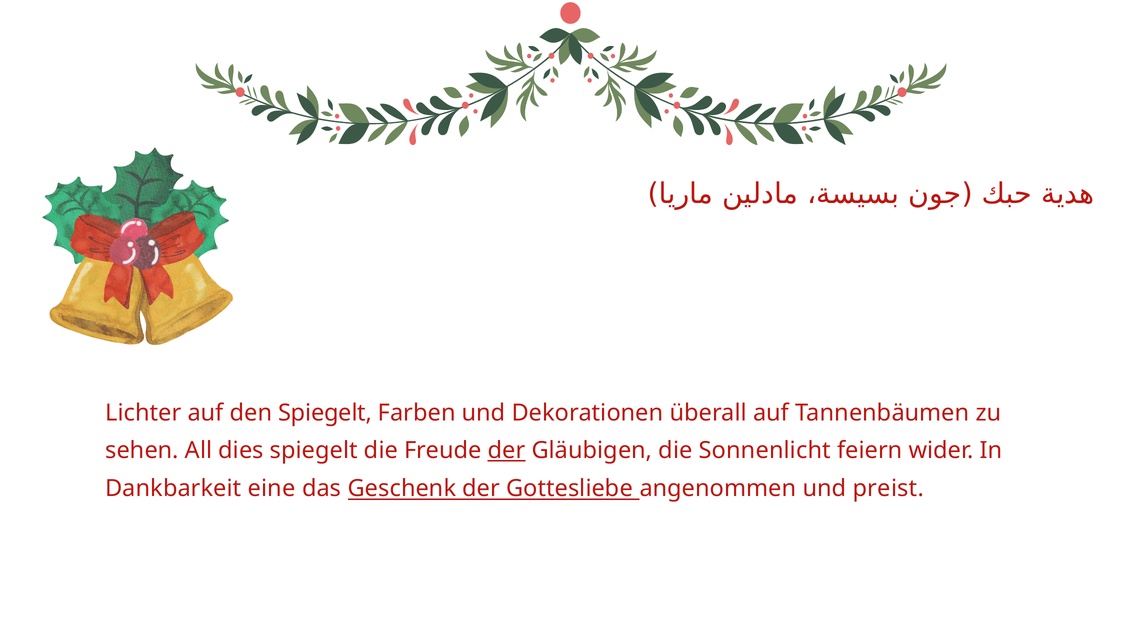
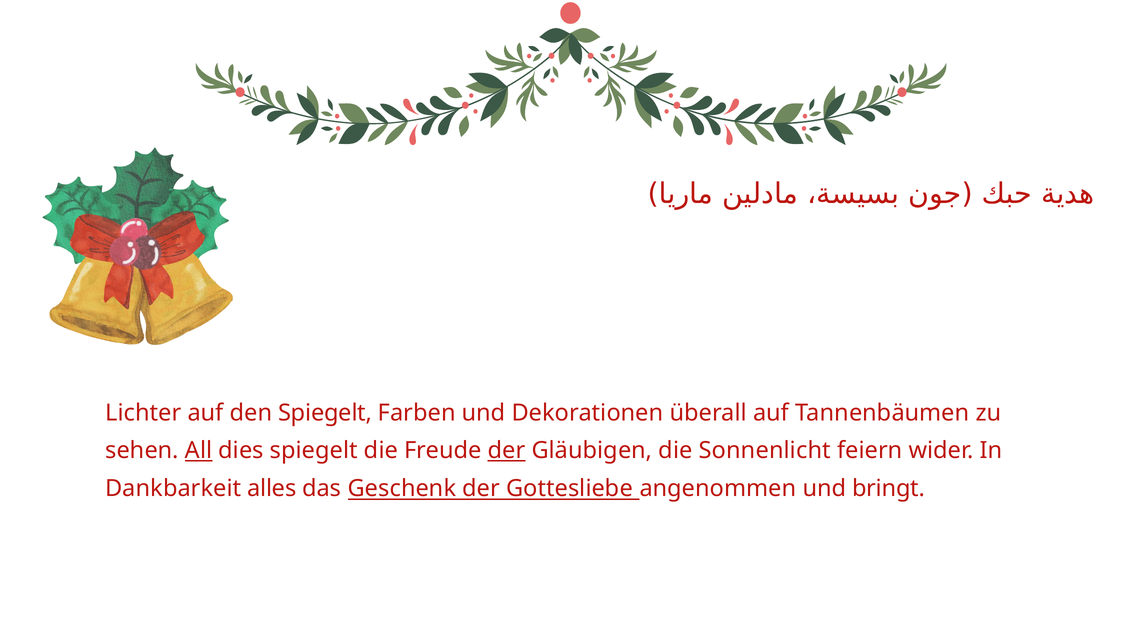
All underline: none -> present
eine: eine -> alles
preist: preist -> bringt
